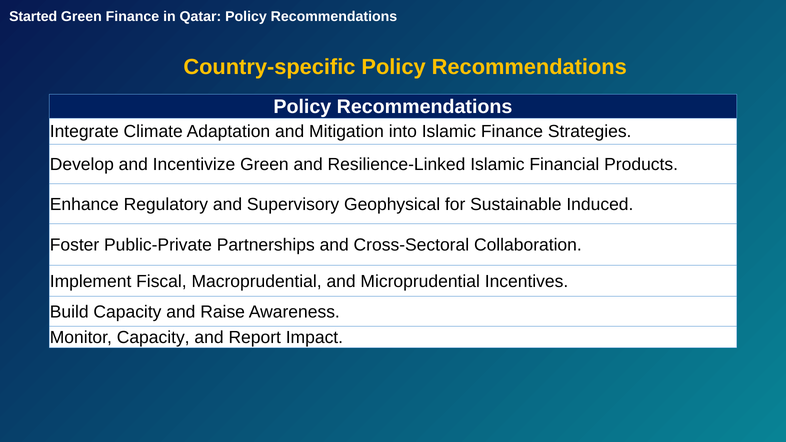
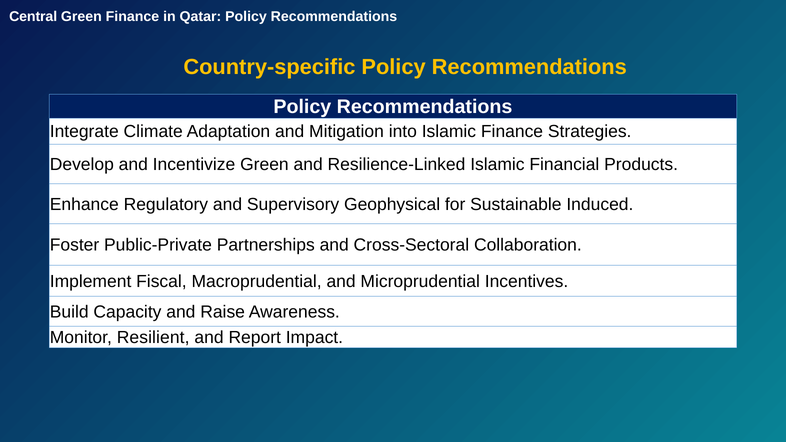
Started: Started -> Central
Monitor Capacity: Capacity -> Resilient
